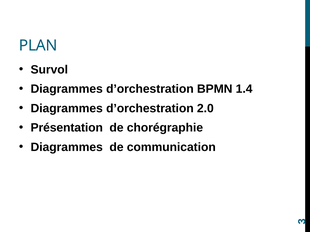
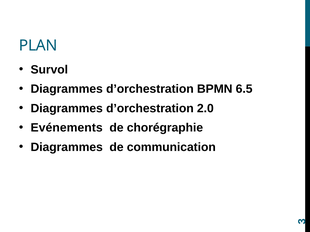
1.4: 1.4 -> 6.5
Présentation: Présentation -> Evénements
